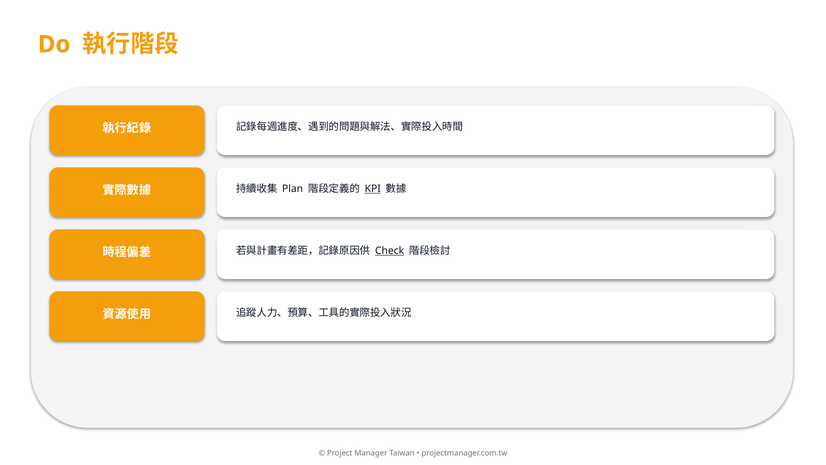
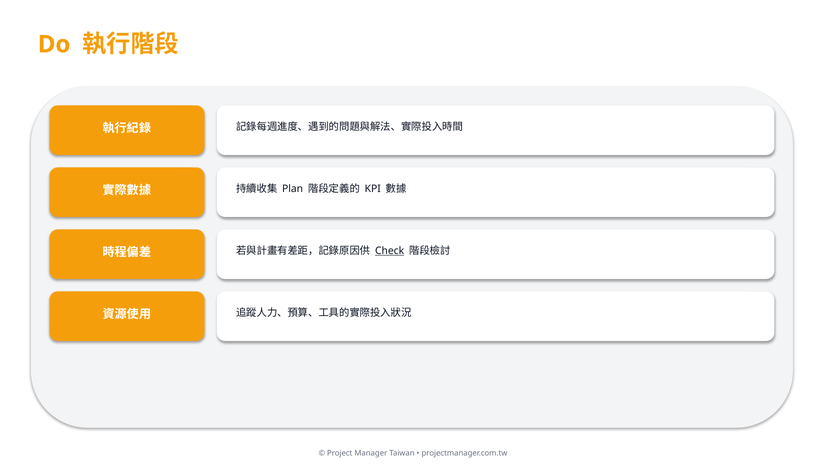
KPI underline: present -> none
